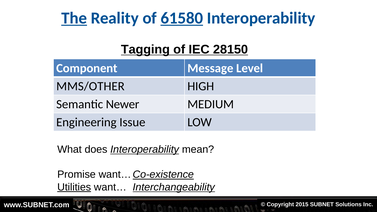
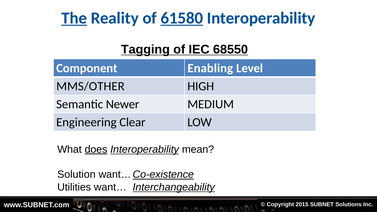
28150: 28150 -> 68550
Message: Message -> Enabling
Issue: Issue -> Clear
does underline: none -> present
Promise: Promise -> Solution
Utilities underline: present -> none
